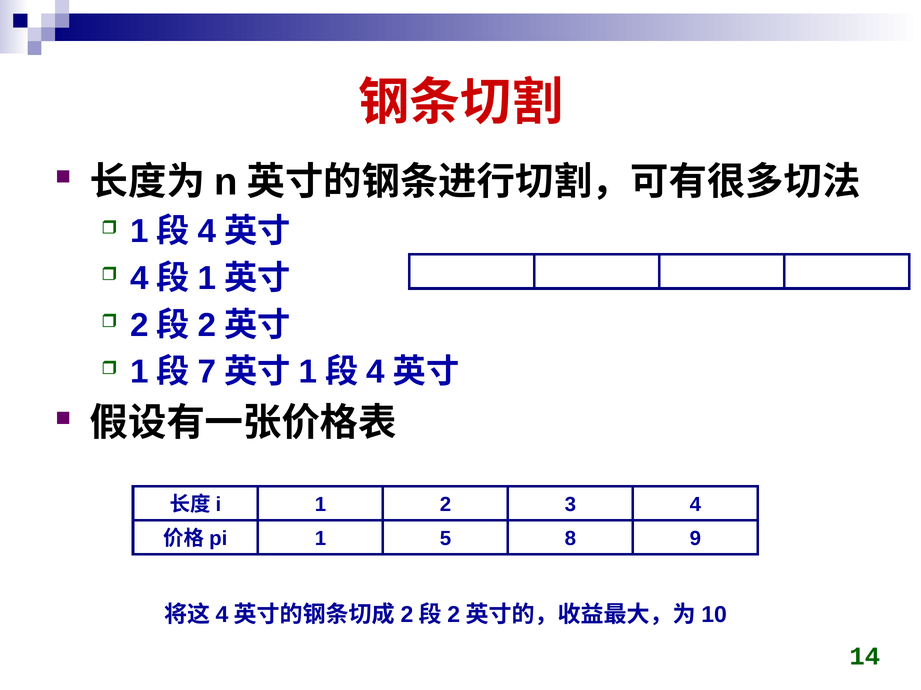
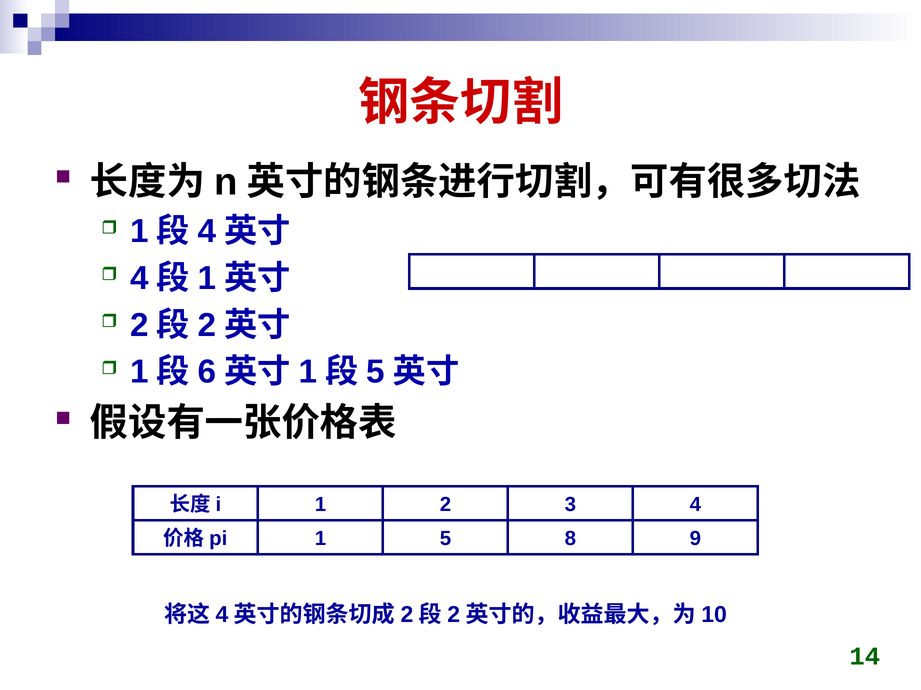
7: 7 -> 6
4 at (376, 372): 4 -> 5
